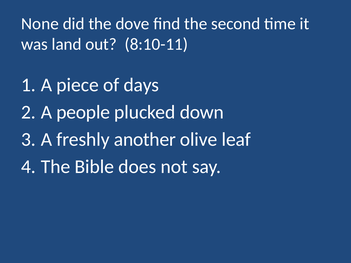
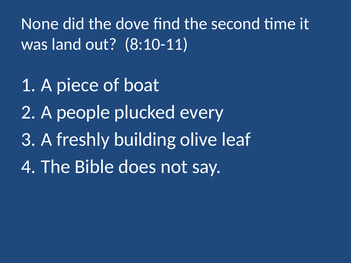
days: days -> boat
down: down -> every
another: another -> building
